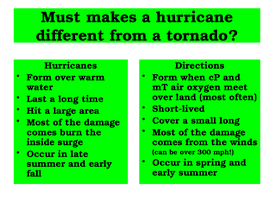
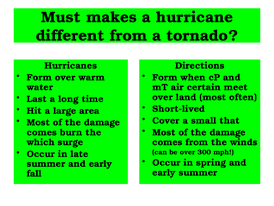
oxygen: oxygen -> certain
small long: long -> that
inside: inside -> which
